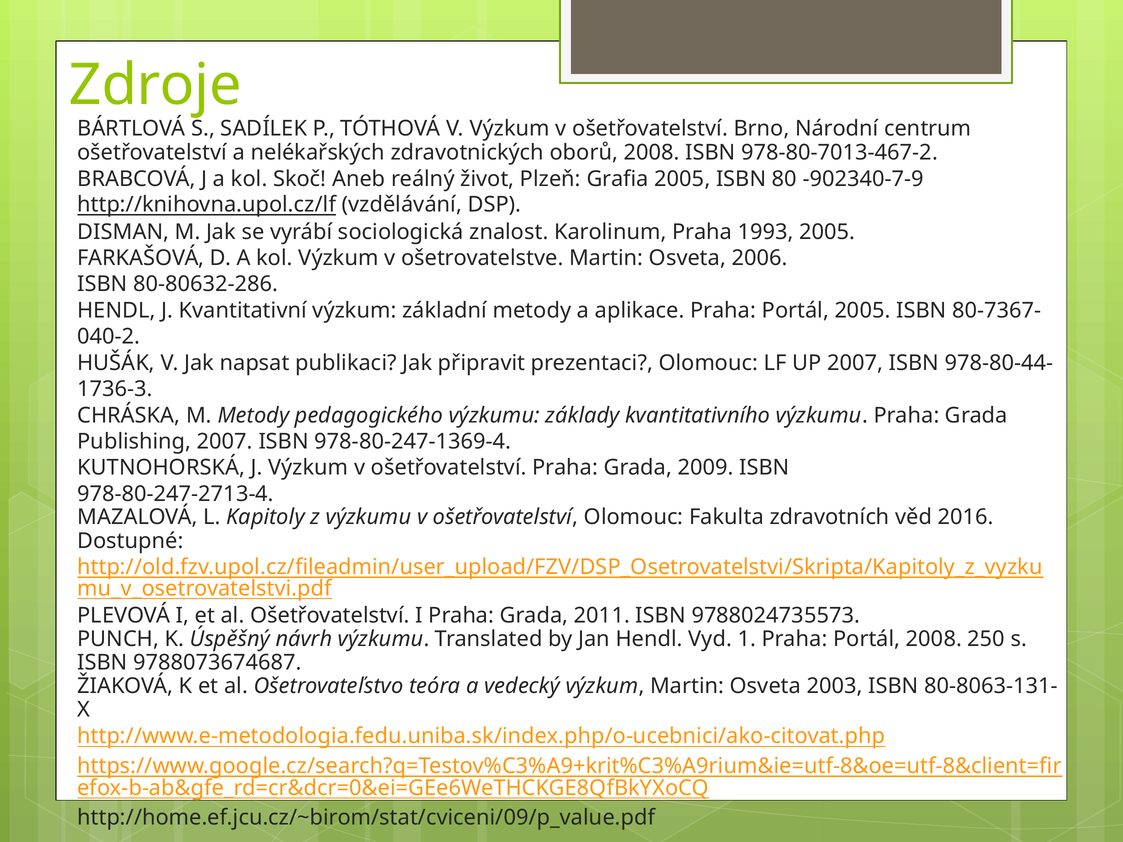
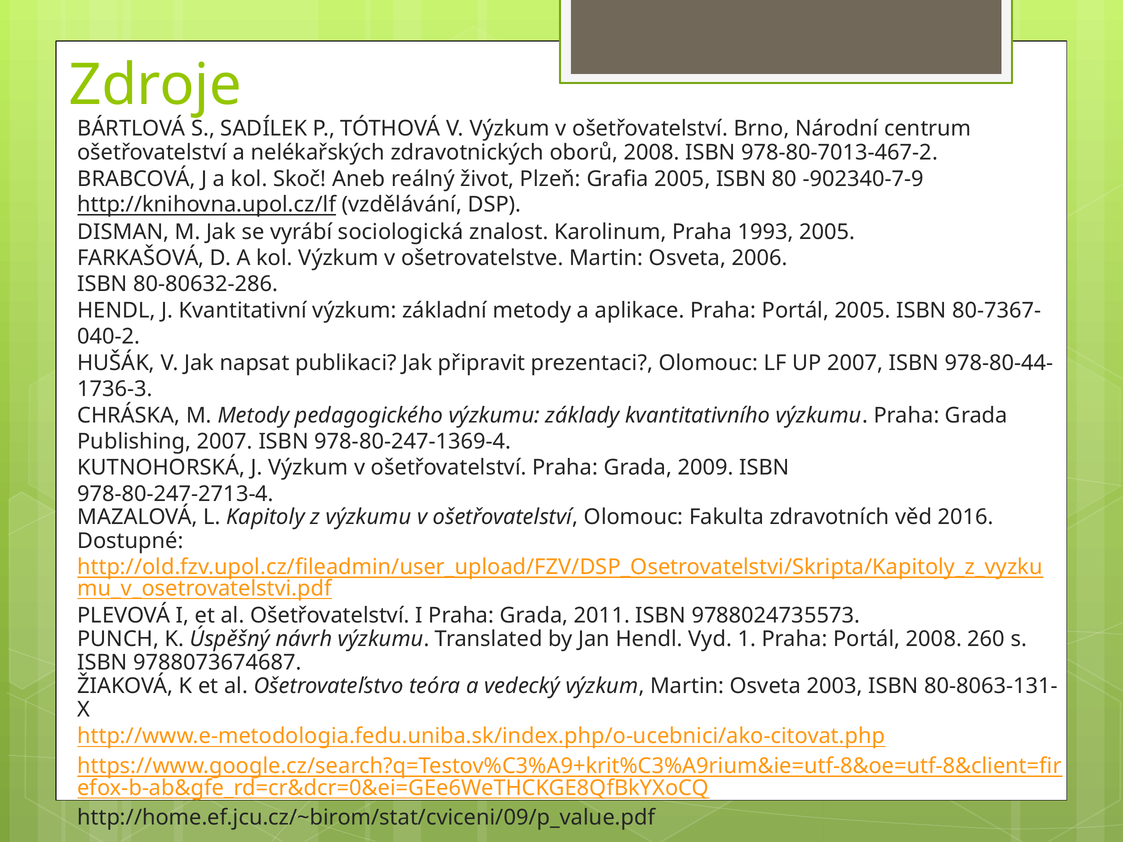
250: 250 -> 260
